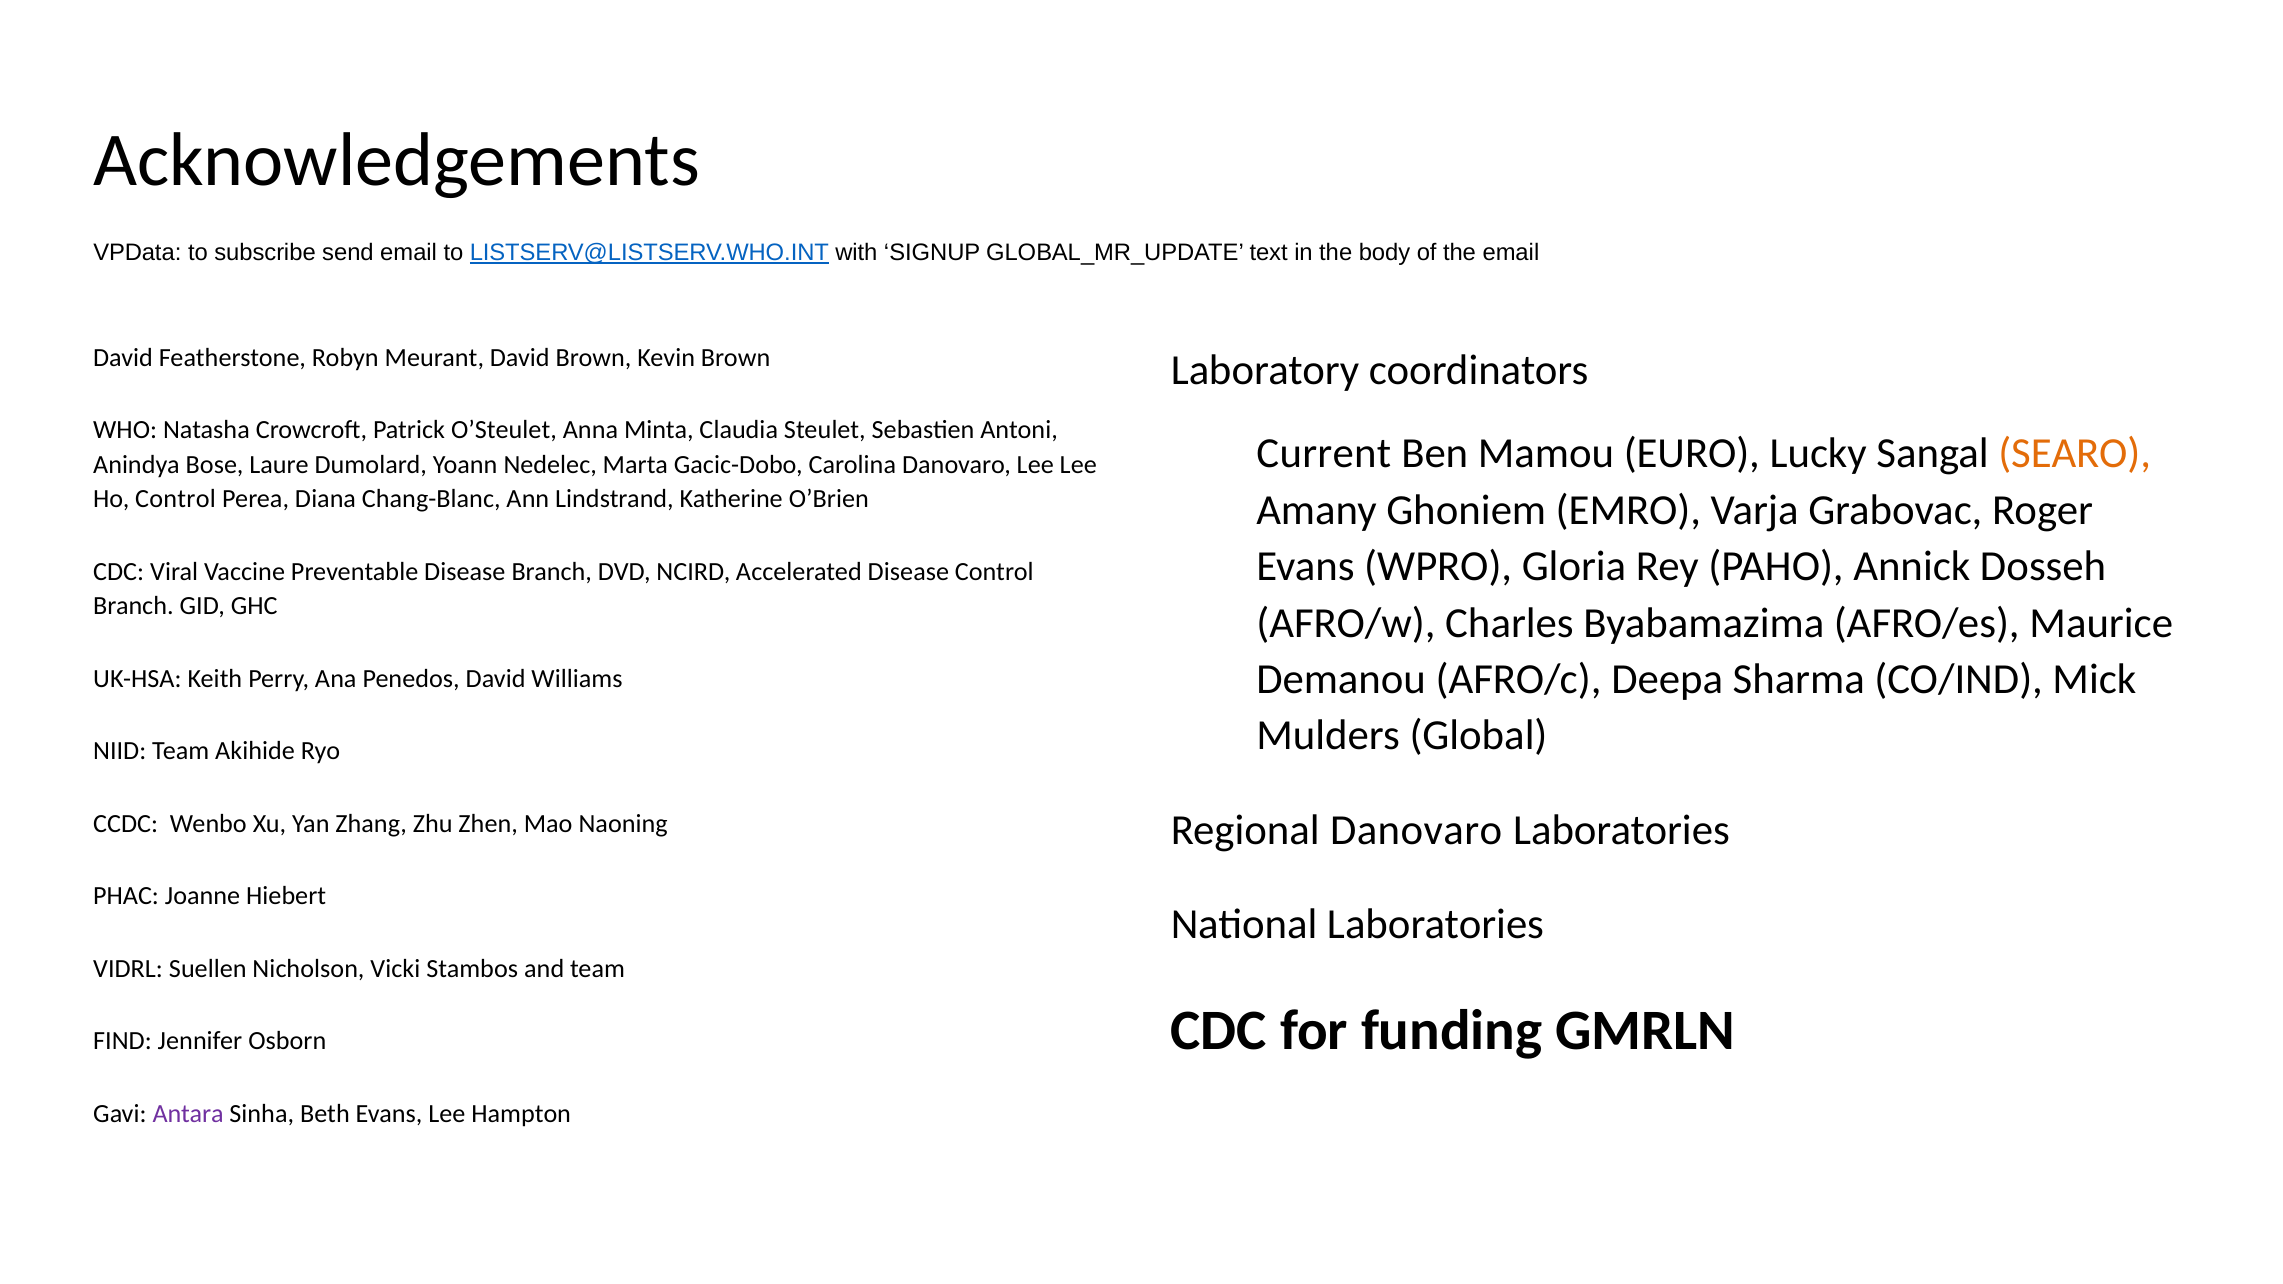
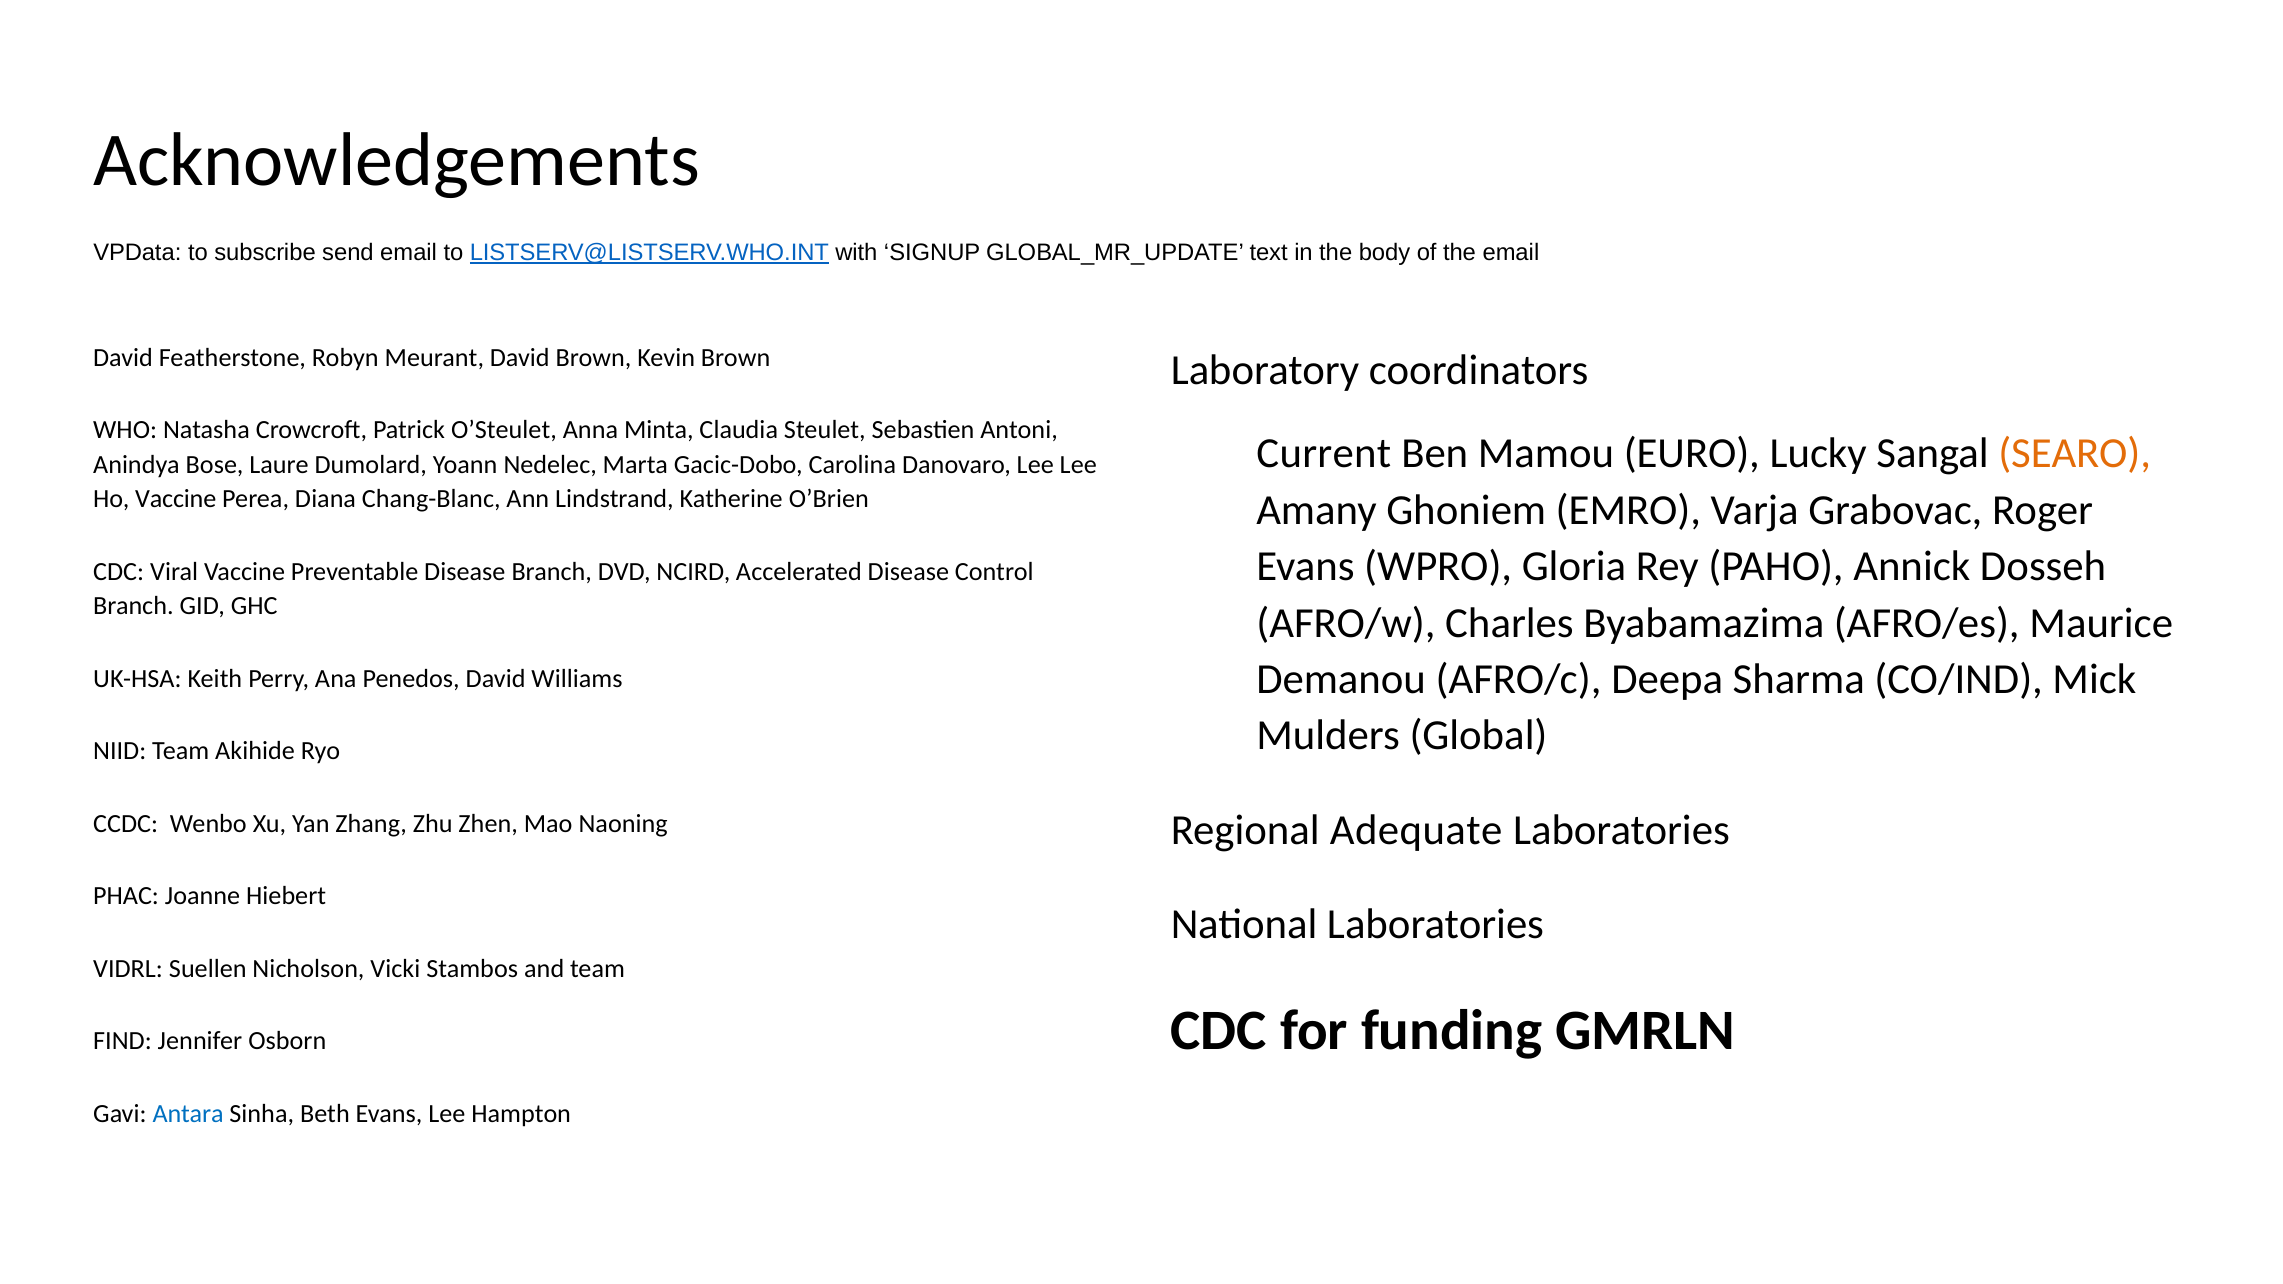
Ho Control: Control -> Vaccine
Regional Danovaro: Danovaro -> Adequate
Antara colour: purple -> blue
